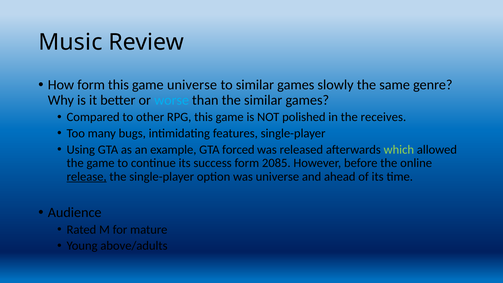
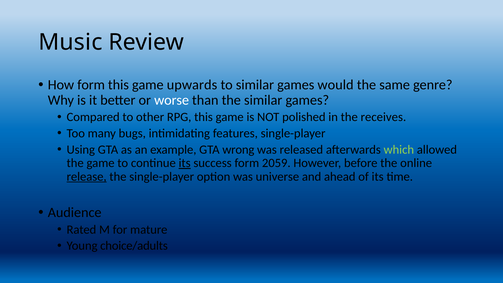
game universe: universe -> upwards
slowly: slowly -> would
worse colour: light blue -> white
forced: forced -> wrong
its at (185, 163) underline: none -> present
2085: 2085 -> 2059
above/adults: above/adults -> choice/adults
